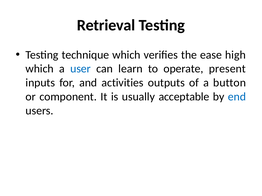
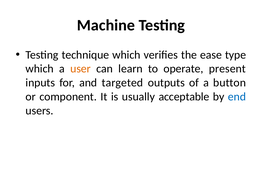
Retrieval: Retrieval -> Machine
high: high -> type
user colour: blue -> orange
activities: activities -> targeted
